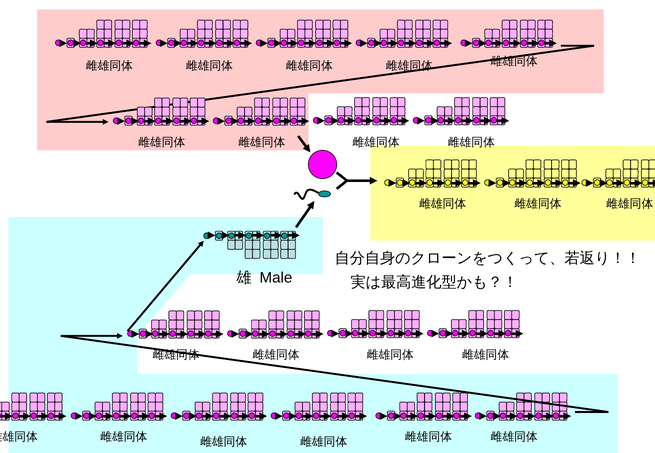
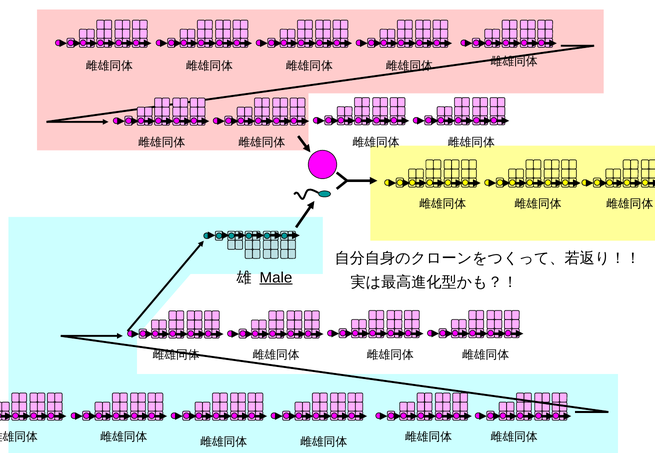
Male underline: none -> present
